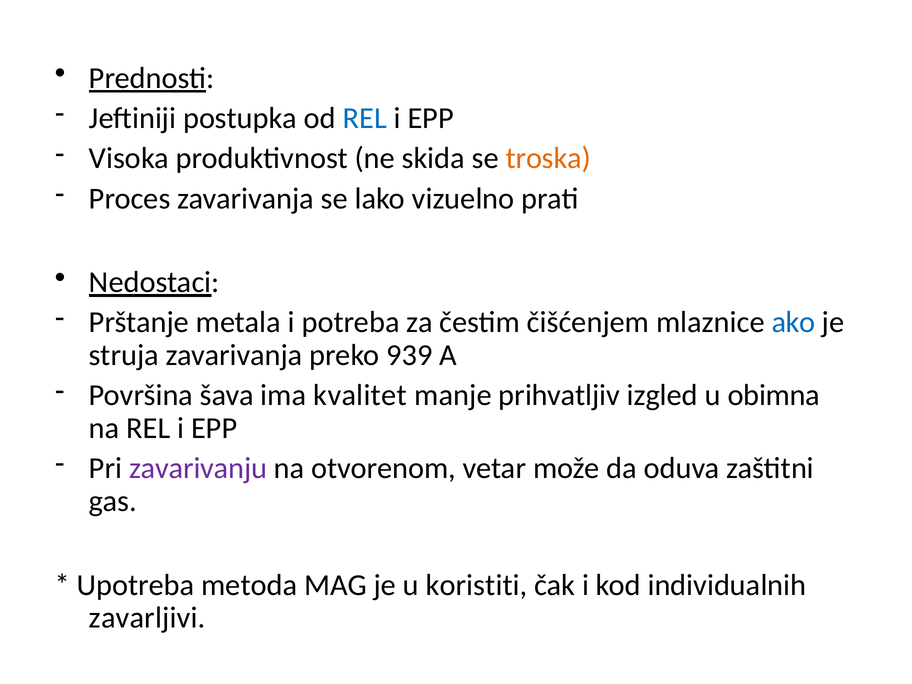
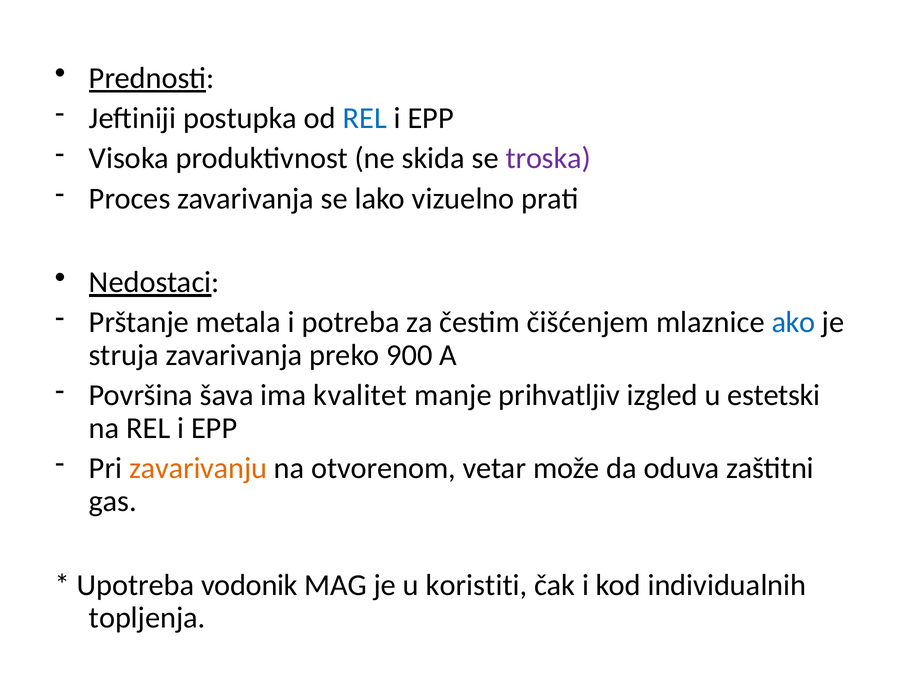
troska colour: orange -> purple
939: 939 -> 900
obimna: obimna -> estetski
zavarivanju colour: purple -> orange
metoda: metoda -> vodonik
zavarljivi: zavarljivi -> topljenja
